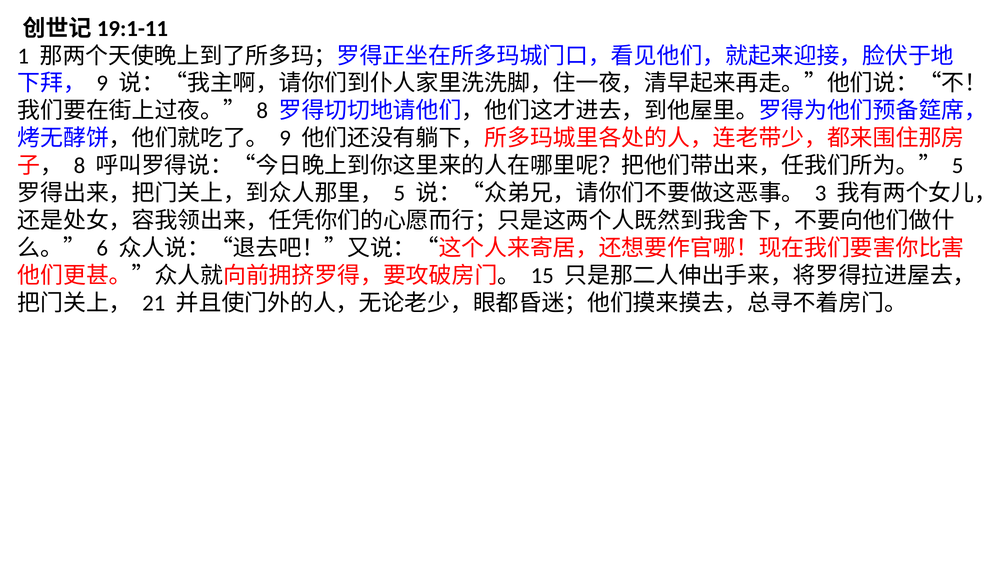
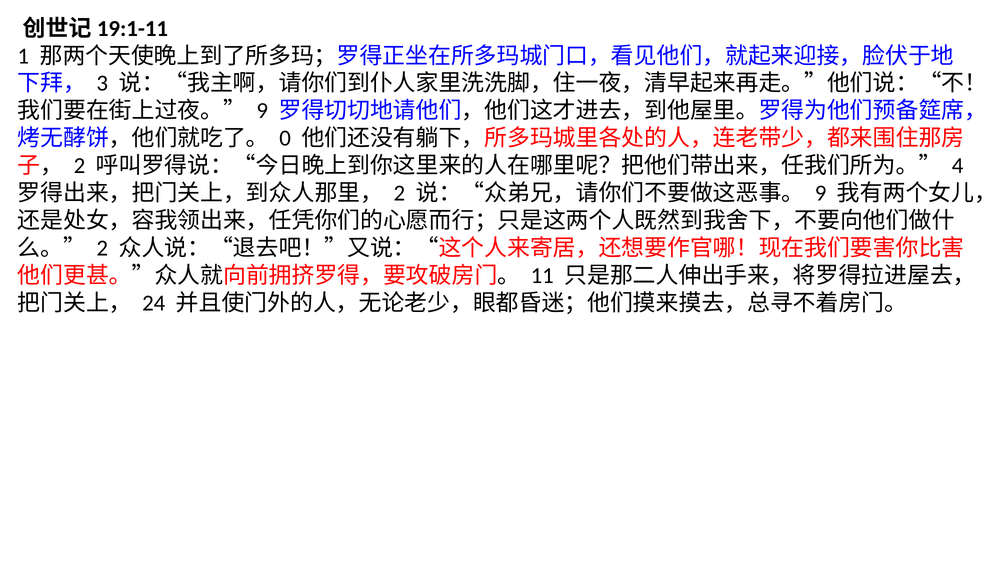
9 at (102, 83): 9 -> 3
8 at (262, 111): 8 -> 9
9 at (285, 138): 9 -> 0
8 at (79, 166): 8 -> 2
5 at (958, 166): 5 -> 4
5 at (399, 193): 5 -> 2
3 at (821, 193): 3 -> 9
6 at (102, 248): 6 -> 2
15: 15 -> 11
21: 21 -> 24
